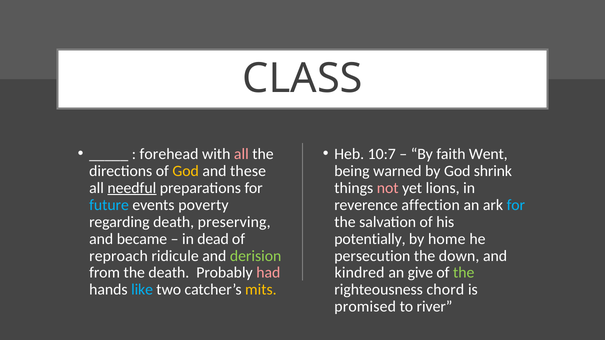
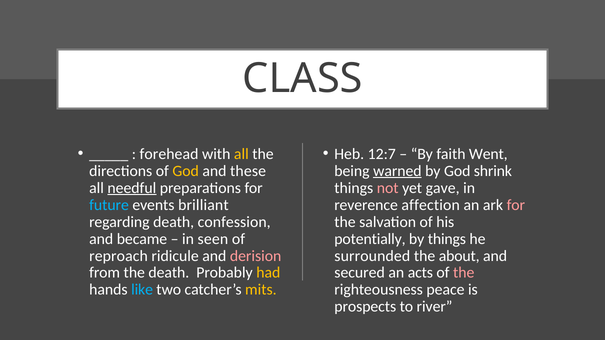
all at (241, 154) colour: pink -> yellow
10:7: 10:7 -> 12:7
warned underline: none -> present
lions: lions -> gave
poverty: poverty -> brilliant
for at (516, 205) colour: light blue -> pink
preserving: preserving -> confession
dead: dead -> seen
by home: home -> things
derision colour: light green -> pink
persecution: persecution -> surrounded
down: down -> about
had colour: pink -> yellow
kindred: kindred -> secured
give: give -> acts
the at (464, 273) colour: light green -> pink
chord: chord -> peace
promised: promised -> prospects
